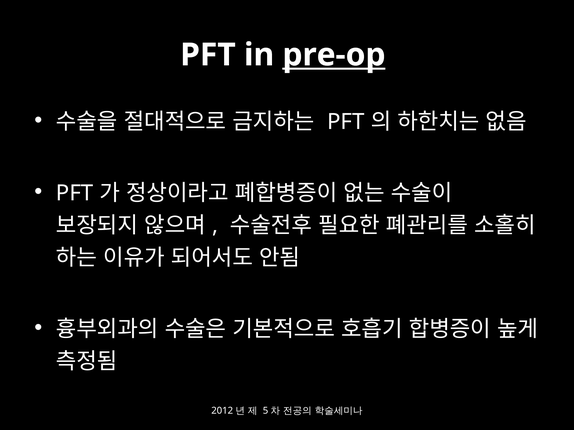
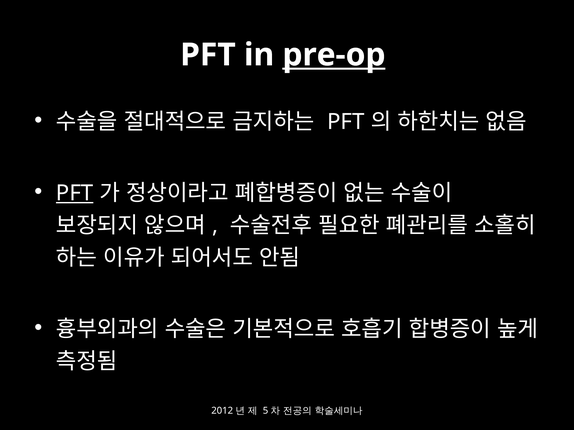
PFT at (75, 193) underline: none -> present
